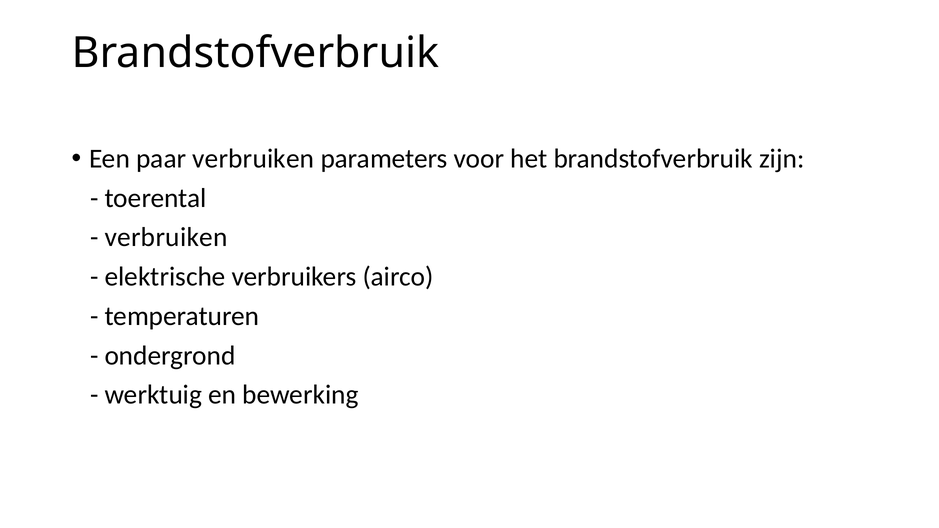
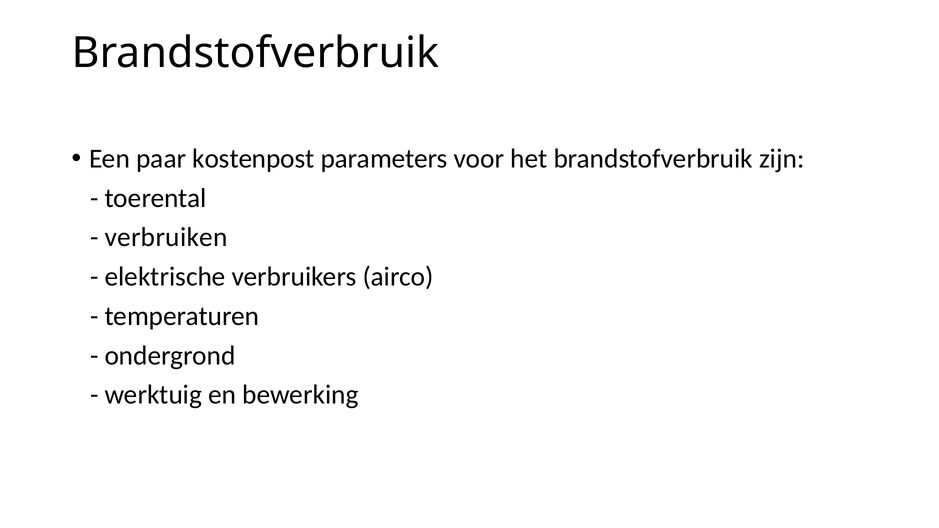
paar verbruiken: verbruiken -> kostenpost
